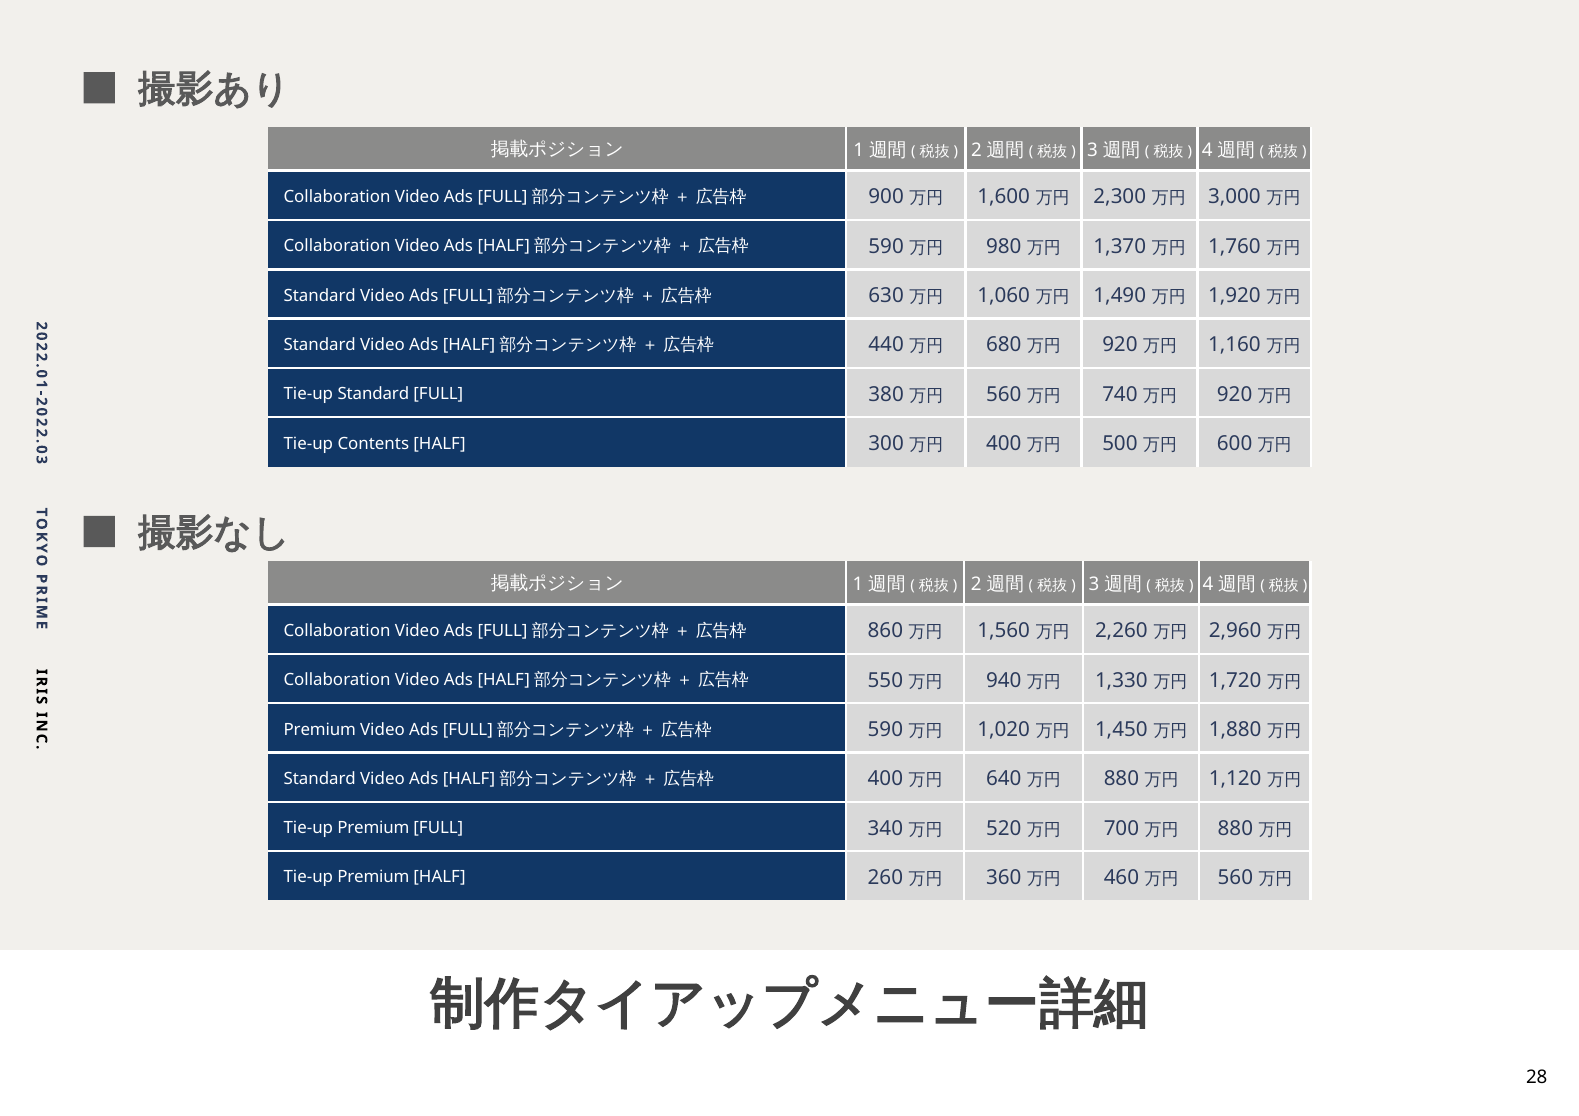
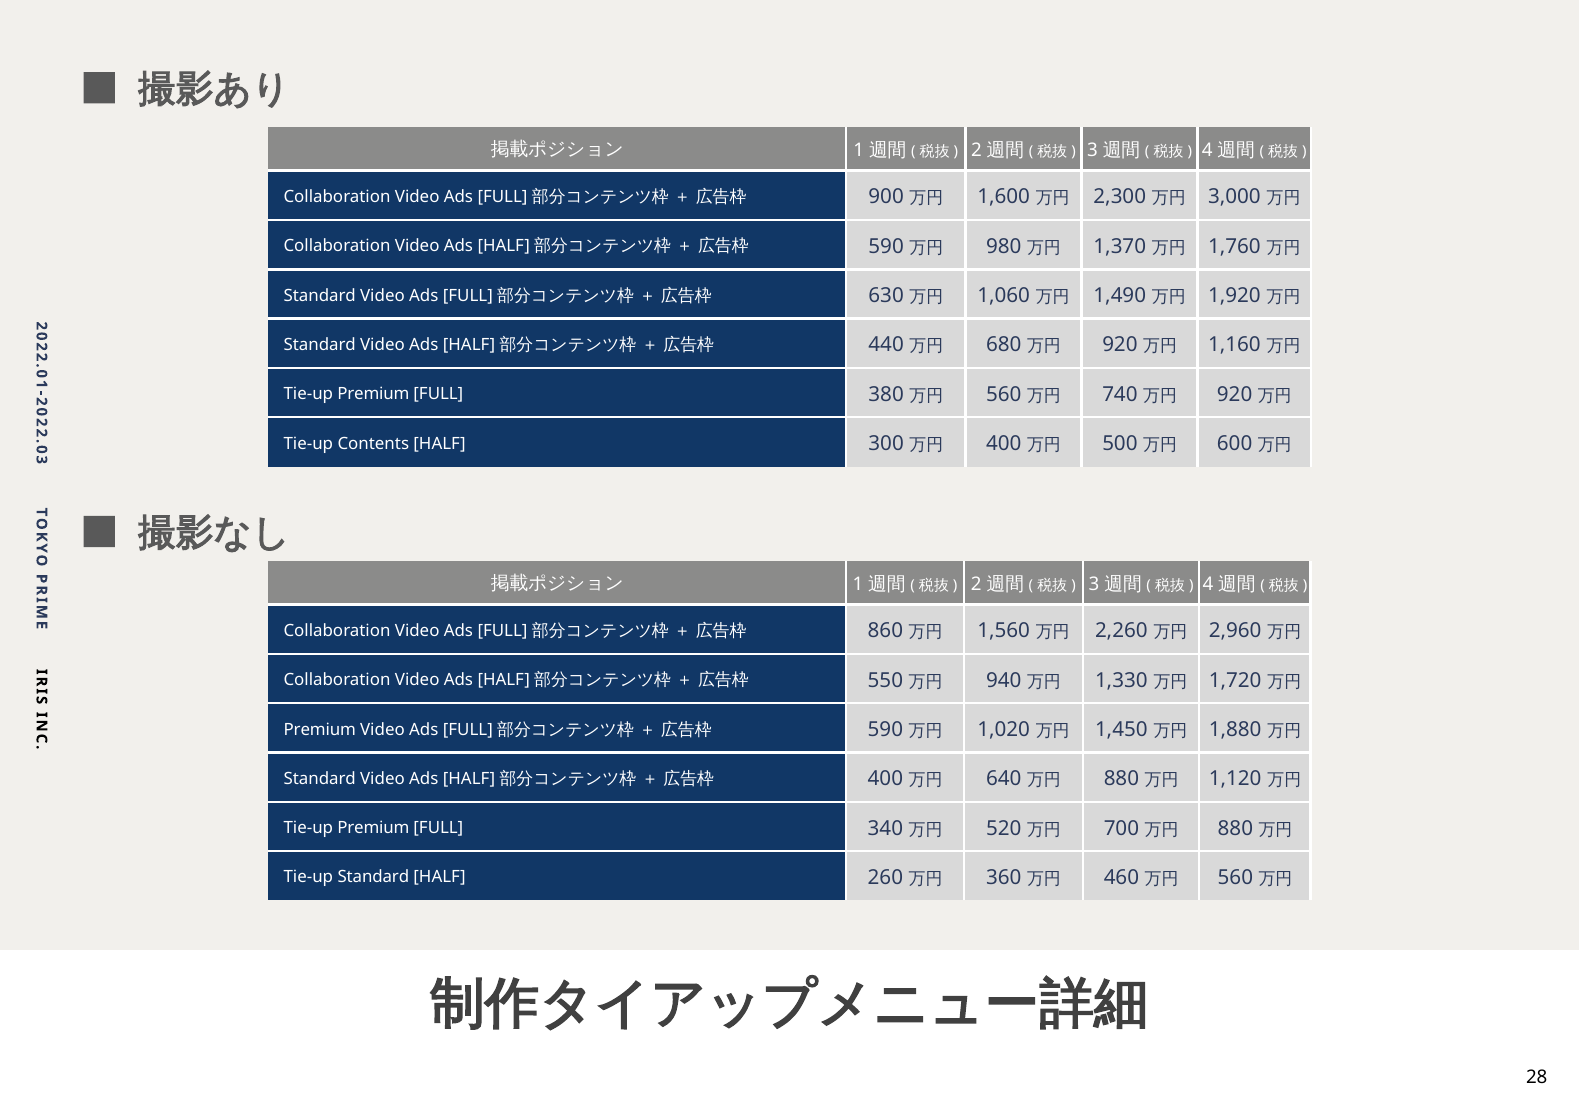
Standard at (373, 394): Standard -> Premium
Premium at (373, 878): Premium -> Standard
